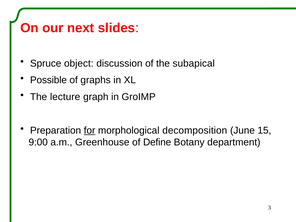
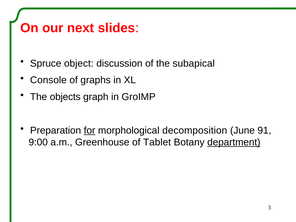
Possible: Possible -> Console
lecture: lecture -> objects
15: 15 -> 91
Define: Define -> Tablet
department underline: none -> present
